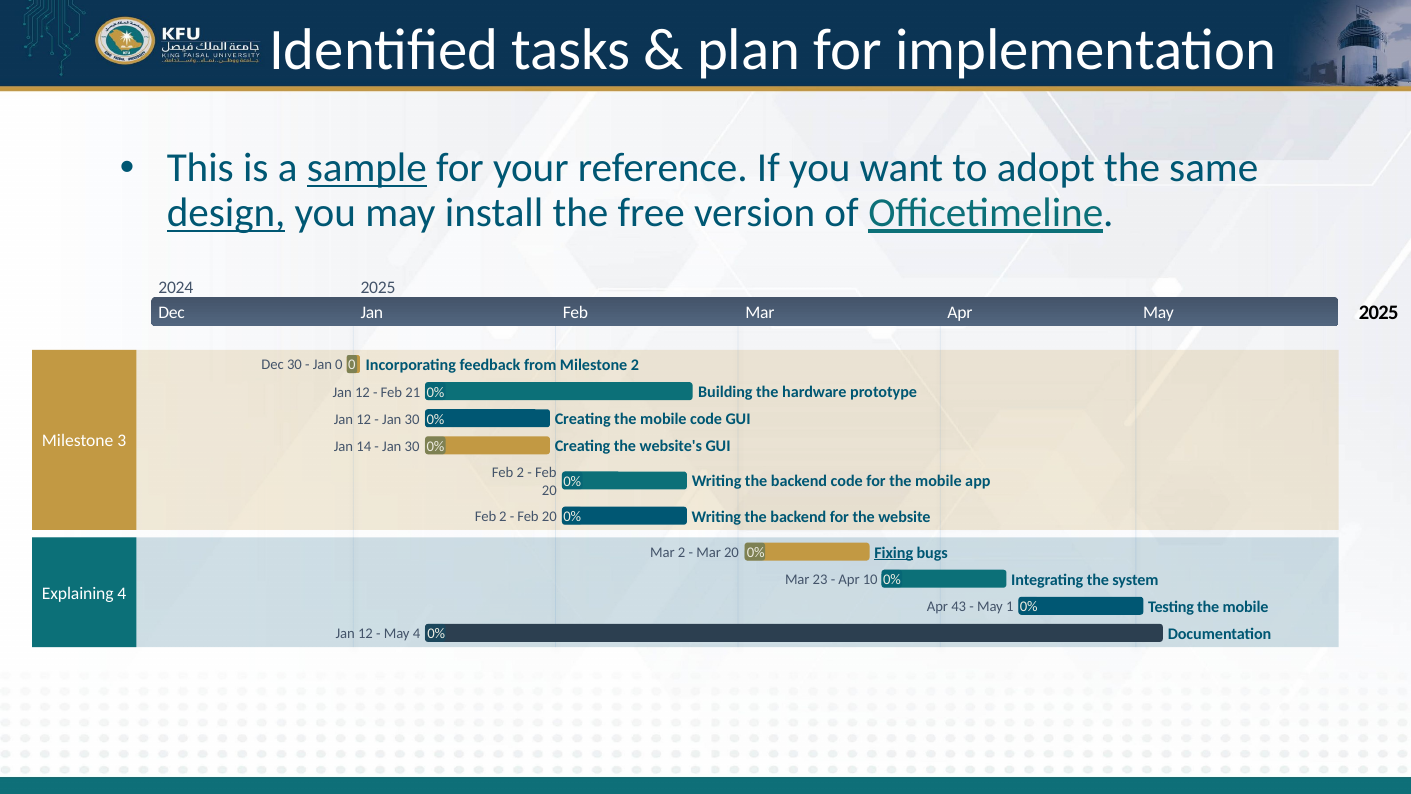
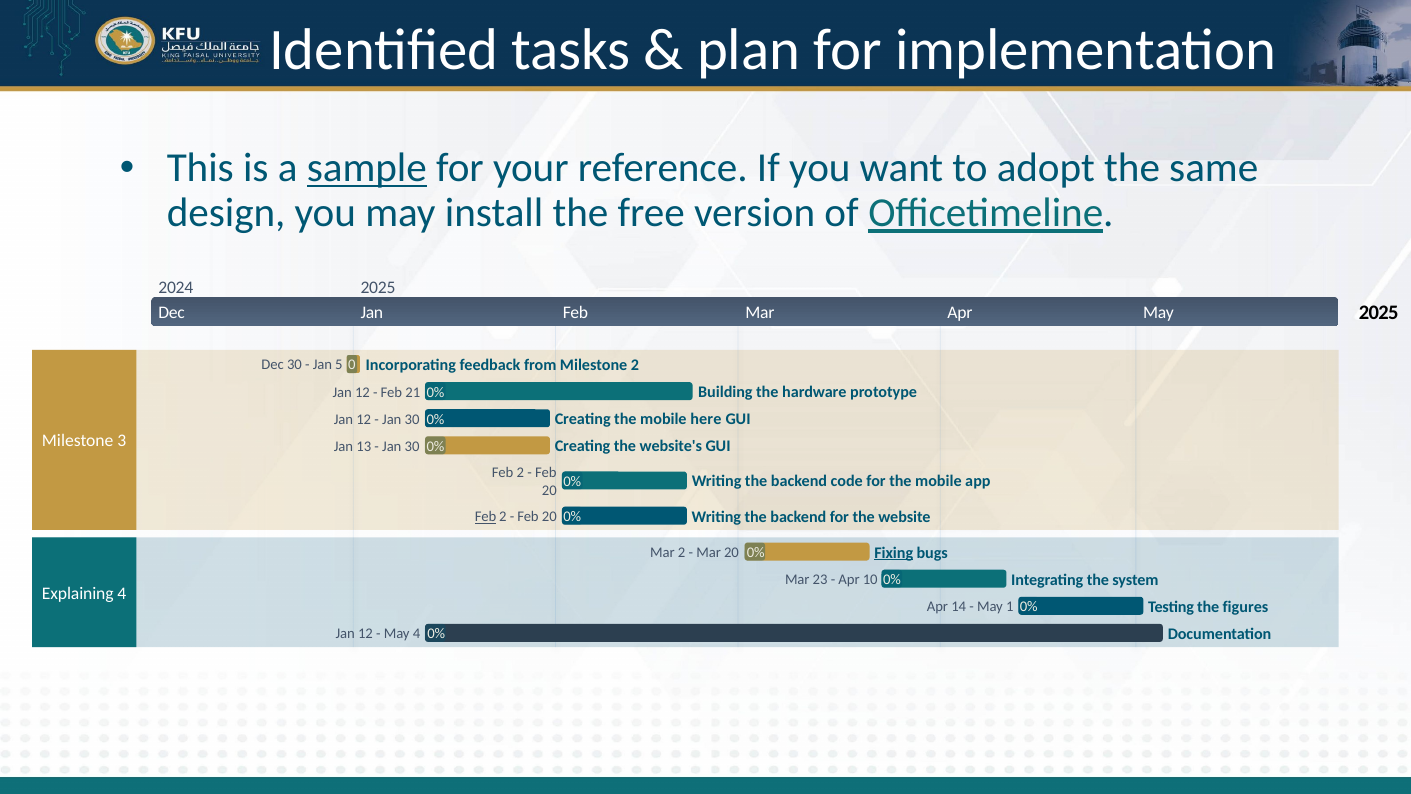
design underline: present -> none
Jan 0: 0 -> 5
mobile code: code -> here
14: 14 -> 13
Feb at (486, 516) underline: none -> present
43: 43 -> 14
Testing the mobile: mobile -> figures
